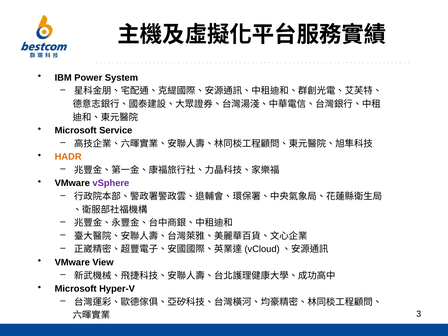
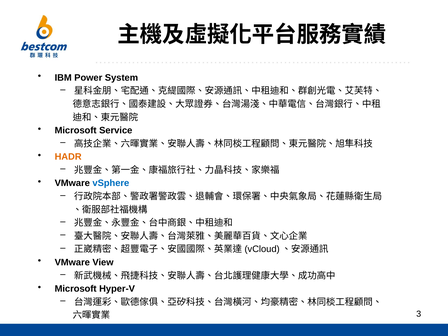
vSphere colour: purple -> blue
